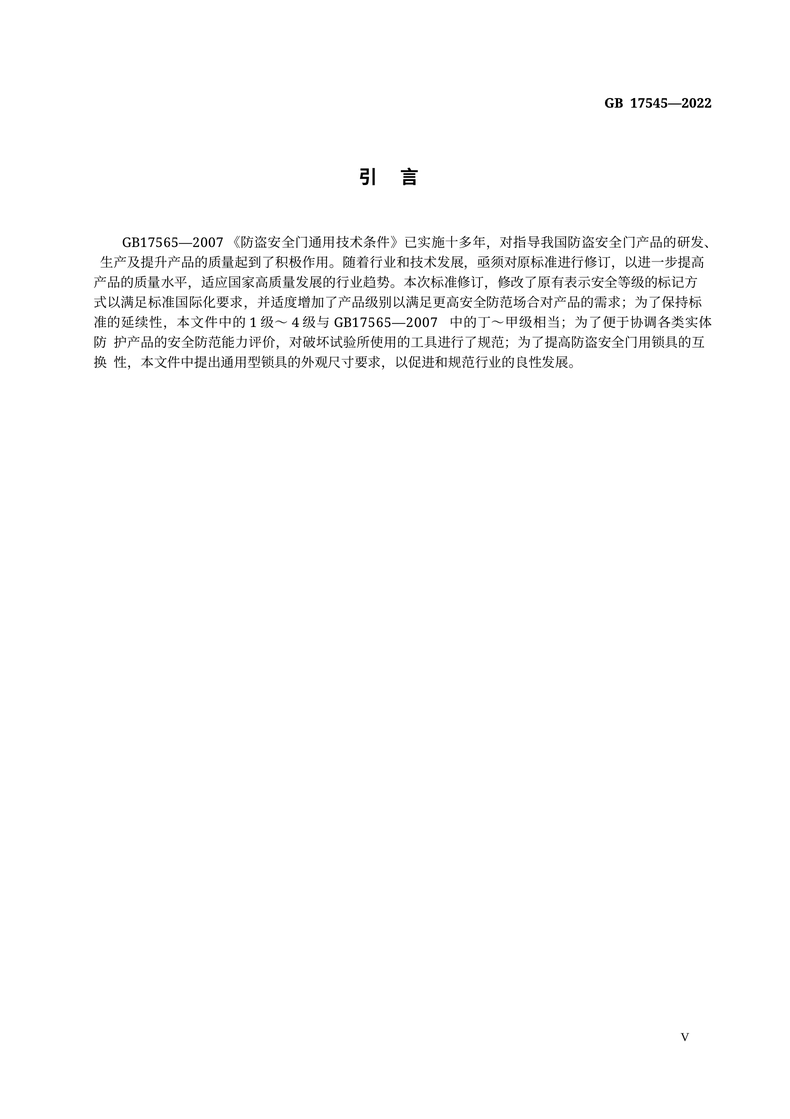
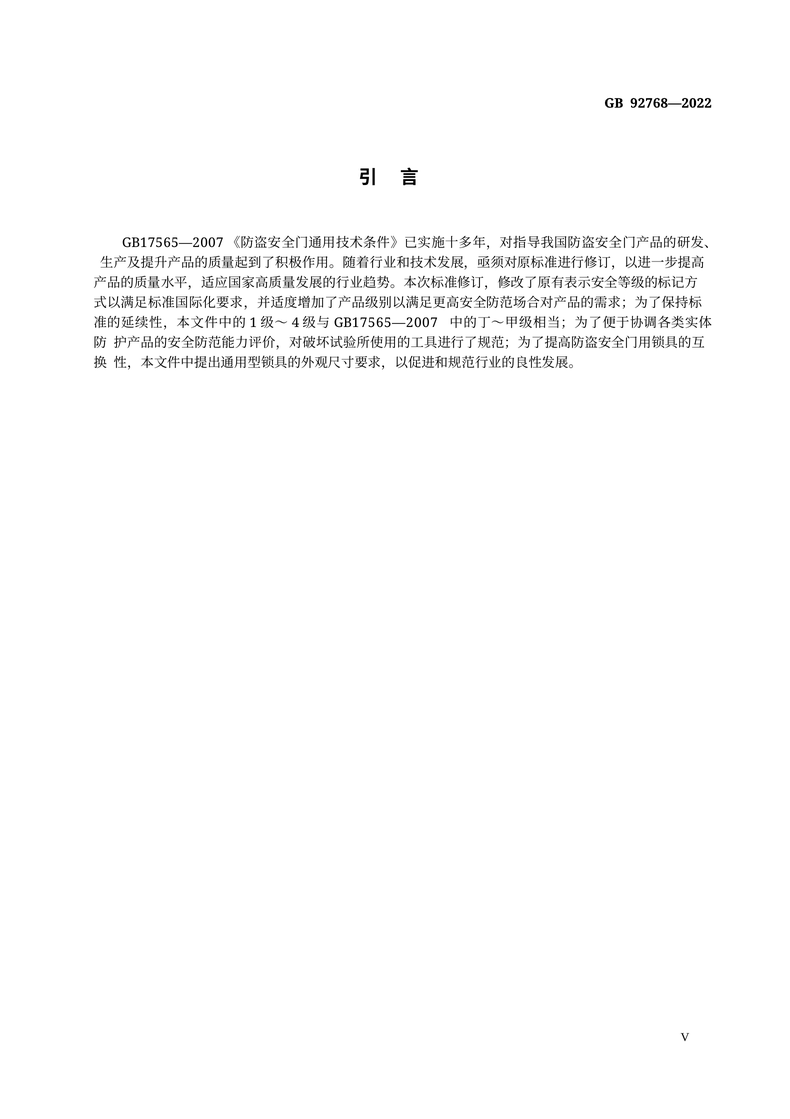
17545—2022: 17545—2022 -> 92768—2022
